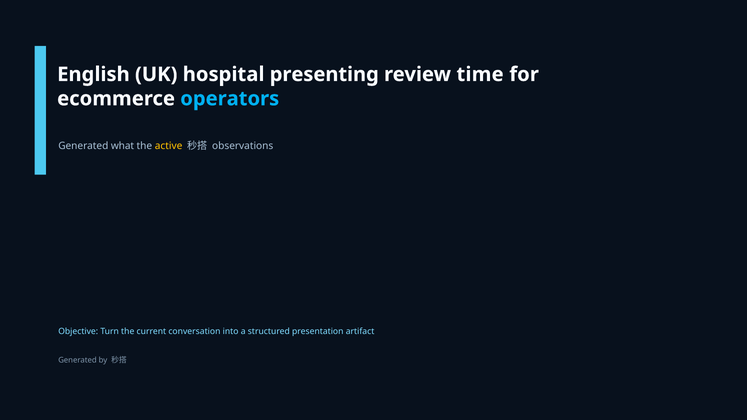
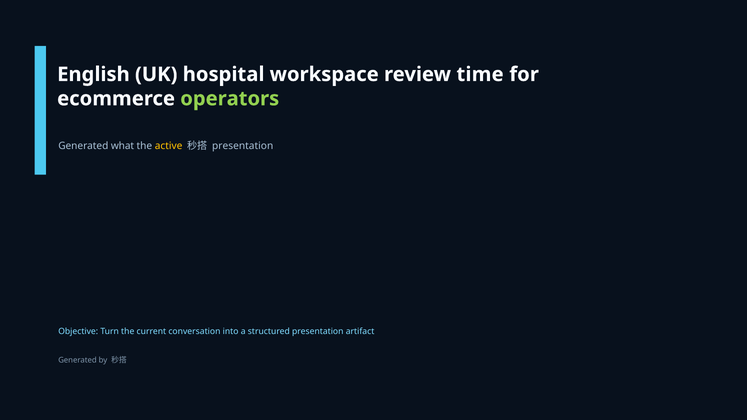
presenting: presenting -> workspace
operators colour: light blue -> light green
observations at (243, 146): observations -> presentation
